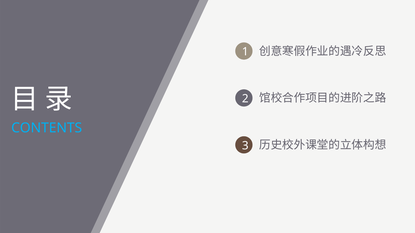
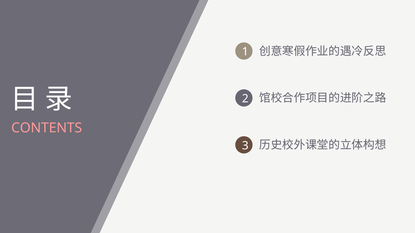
CONTENTS colour: light blue -> pink
